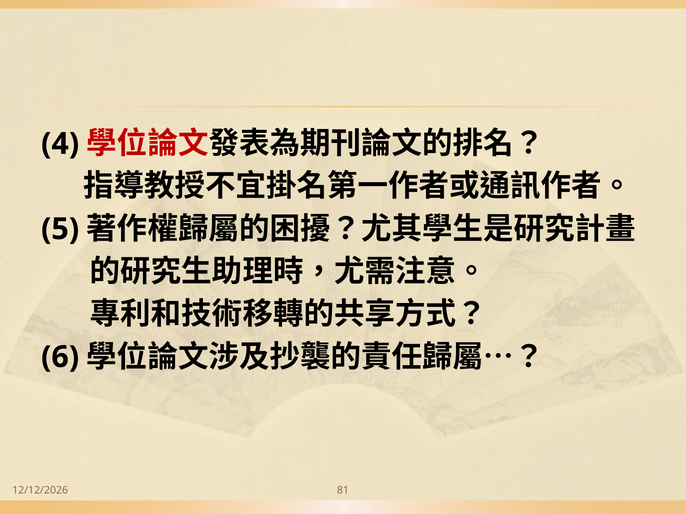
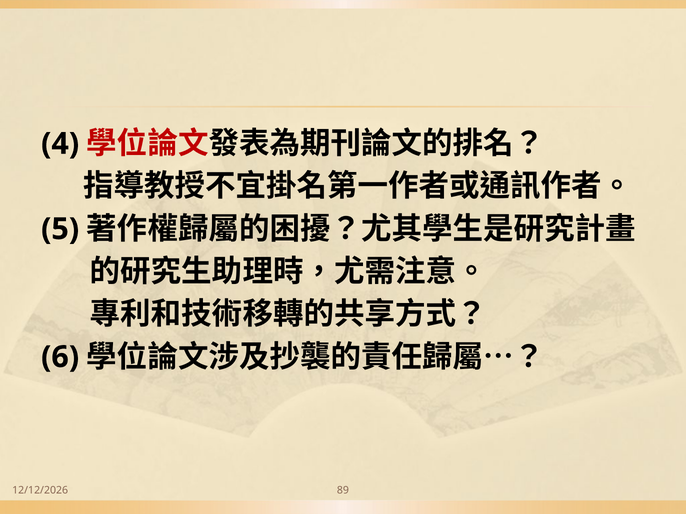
81: 81 -> 89
